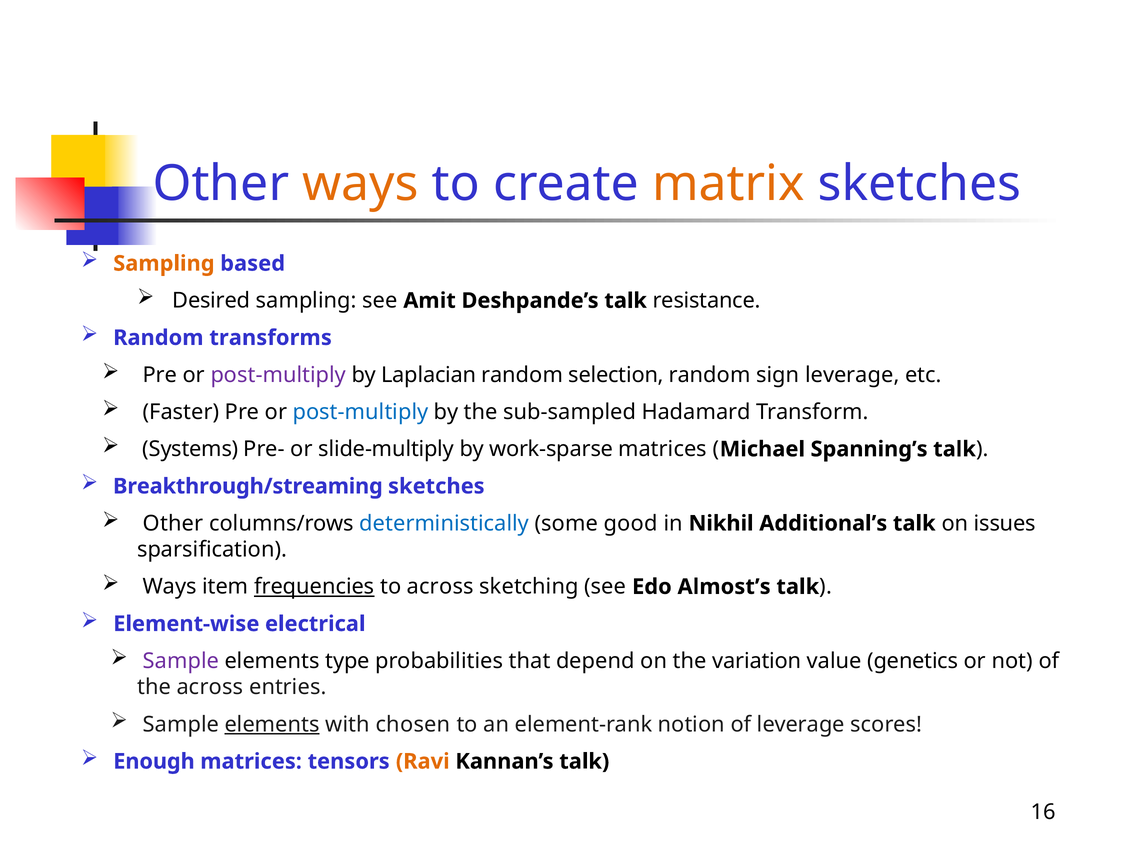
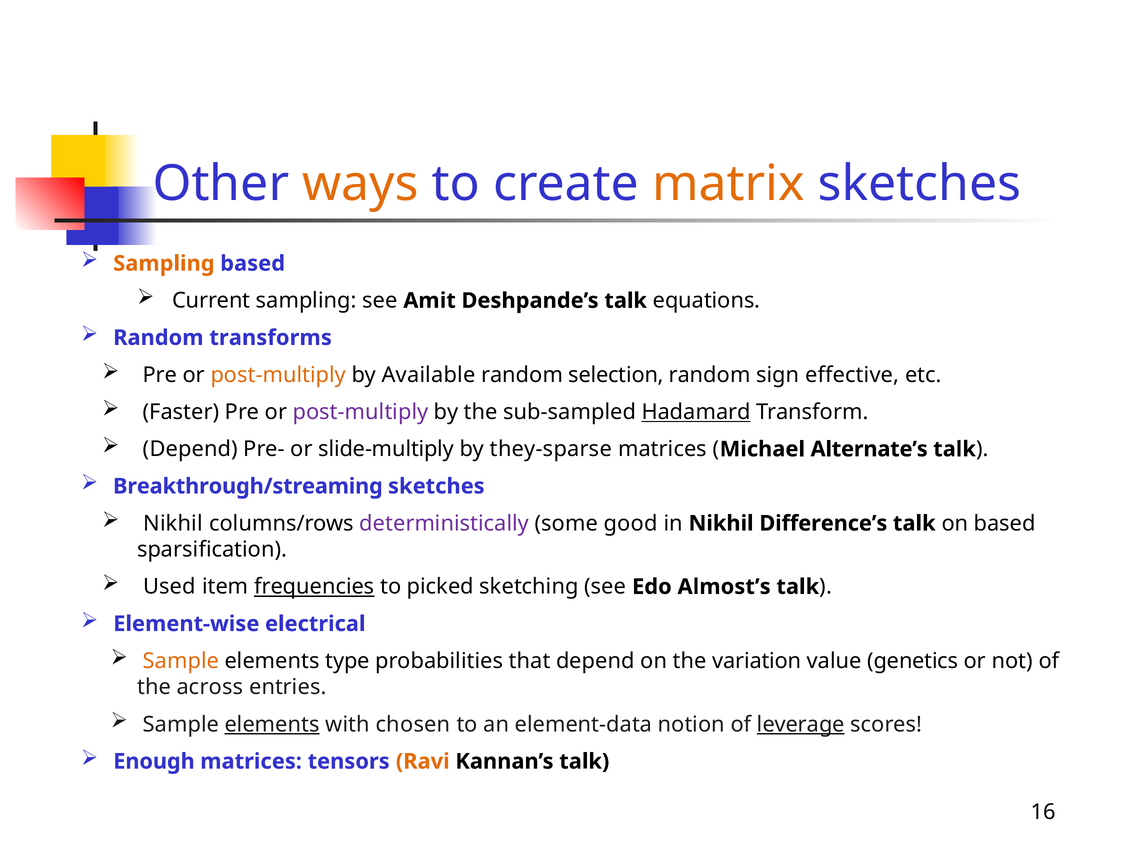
Desired: Desired -> Current
resistance: resistance -> equations
post-multiply at (278, 375) colour: purple -> orange
Laplacian: Laplacian -> Available
sign leverage: leverage -> effective
post-multiply at (361, 412) colour: blue -> purple
Hadamard underline: none -> present
Systems at (190, 449): Systems -> Depend
work-sparse: work-sparse -> they-sparse
Spanning’s: Spanning’s -> Alternate’s
Other at (173, 524): Other -> Nikhil
deterministically colour: blue -> purple
Additional’s: Additional’s -> Difference’s
on issues: issues -> based
Ways at (170, 587): Ways -> Used
to across: across -> picked
Sample at (181, 661) colour: purple -> orange
element-rank: element-rank -> element-data
leverage at (801, 725) underline: none -> present
